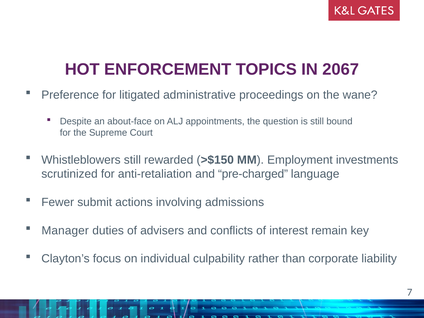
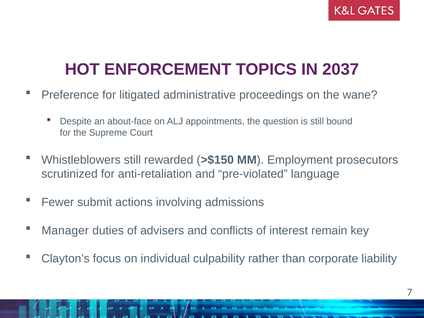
2067: 2067 -> 2037
investments: investments -> prosecutors
pre-charged: pre-charged -> pre-violated
